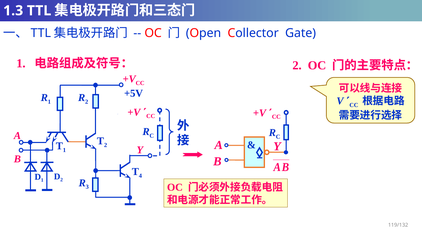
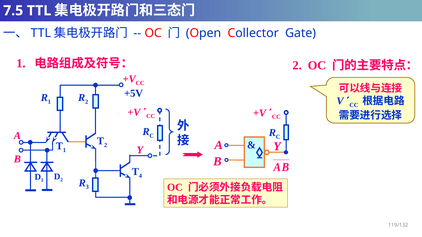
1.3: 1.3 -> 7.5
